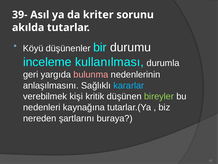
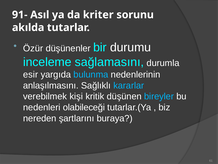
39-: 39- -> 91-
Köyü: Köyü -> Özür
kullanılması: kullanılması -> sağlamasını
geri: geri -> esir
bulunma colour: pink -> light blue
bireyler colour: light green -> light blue
kaynağına: kaynağına -> olabileceği
